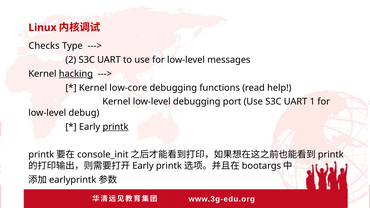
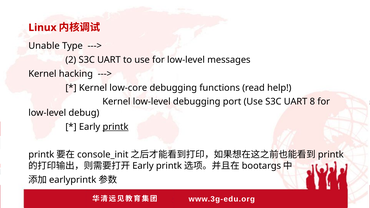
Checks: Checks -> Unable
hacking underline: present -> none
1: 1 -> 8
